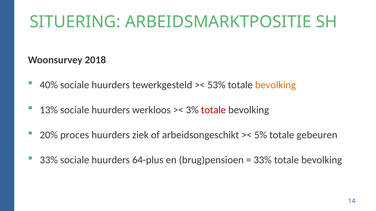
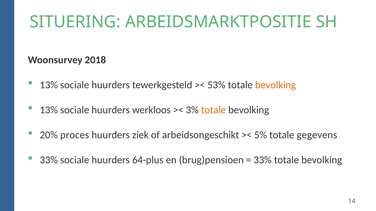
40% at (49, 85): 40% -> 13%
totale at (213, 110) colour: red -> orange
gebeuren: gebeuren -> gegevens
